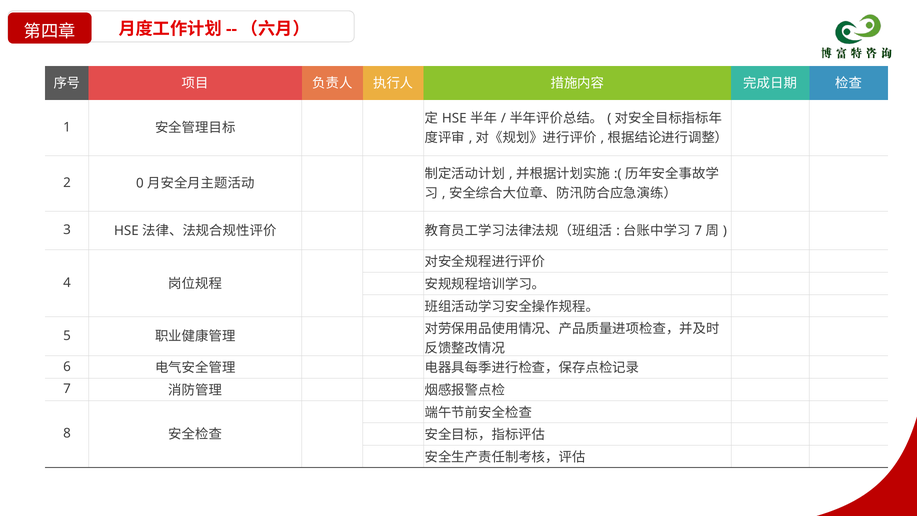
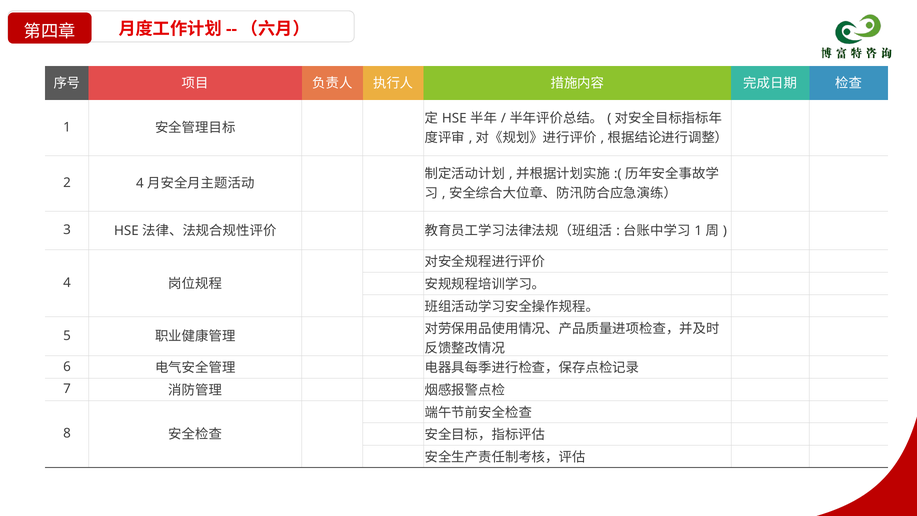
2 0: 0 -> 4
7 at (698, 231): 7 -> 1
